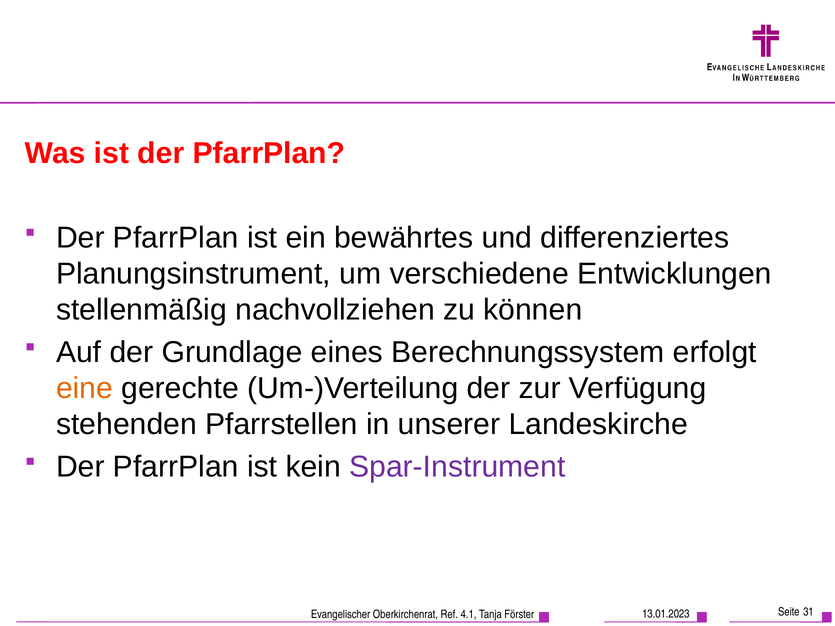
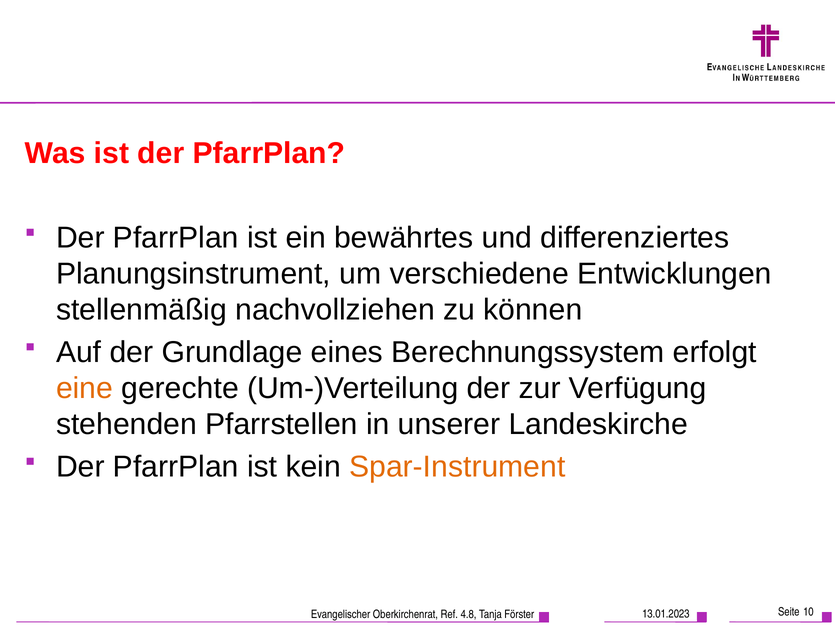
Spar-Instrument colour: purple -> orange
31: 31 -> 10
4.1: 4.1 -> 4.8
